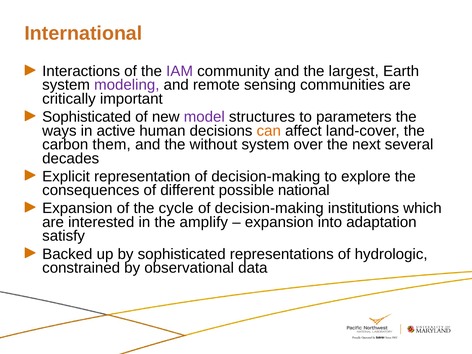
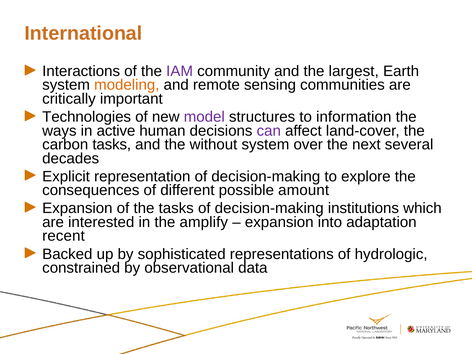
modeling colour: purple -> orange
Sophisticated at (87, 117): Sophisticated -> Technologies
parameters: parameters -> information
can colour: orange -> purple
carbon them: them -> tasks
national: national -> amount
the cycle: cycle -> tasks
satisfy: satisfy -> recent
